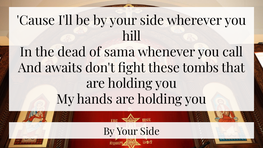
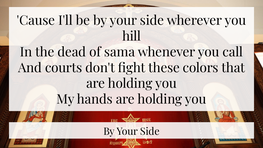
awaits: awaits -> courts
tombs: tombs -> colors
